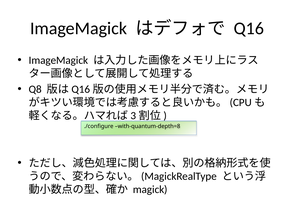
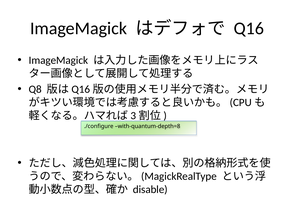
magick: magick -> disable
